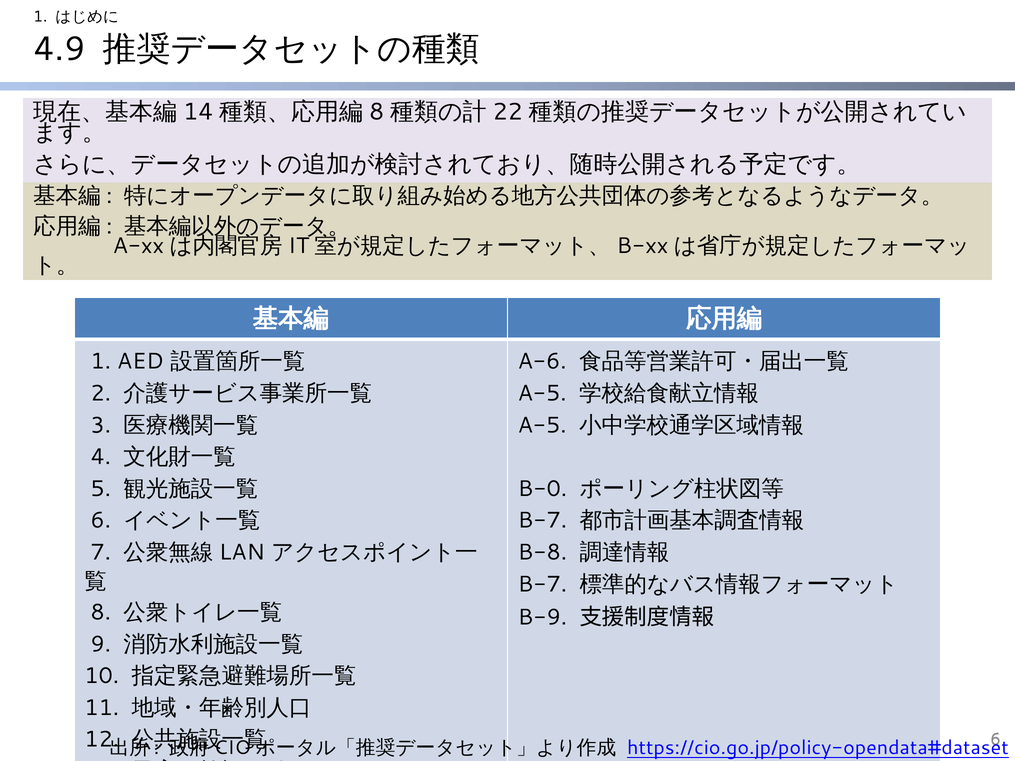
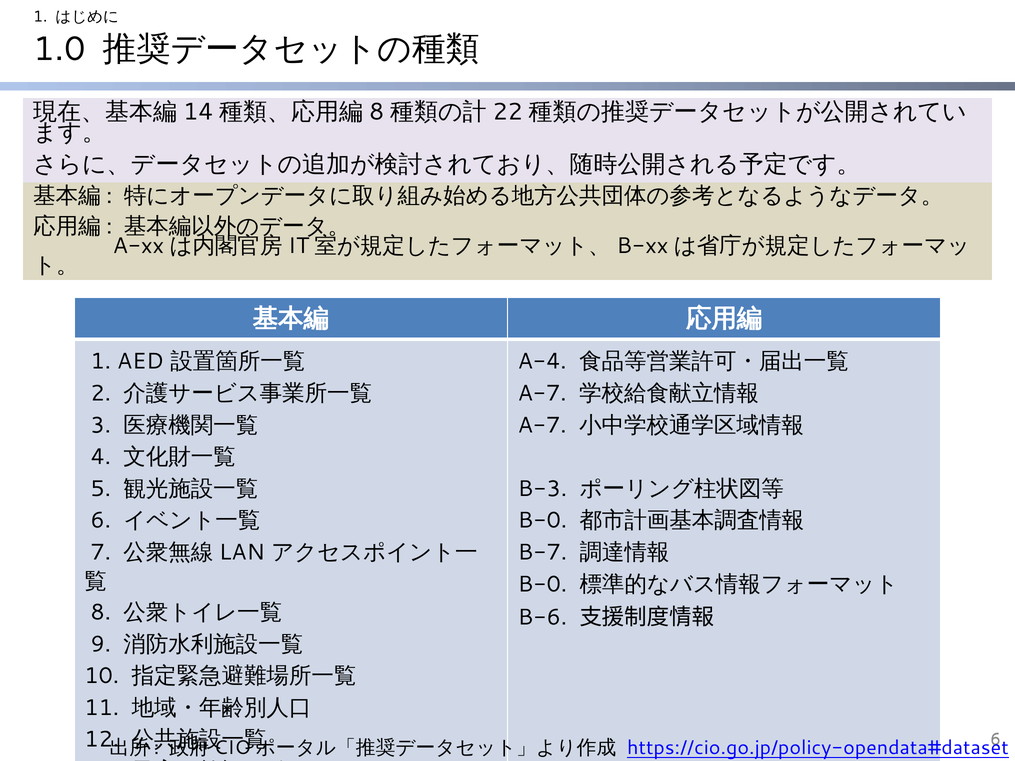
4.9: 4.9 -> 1.0
A-6: A-6 -> A-4
A-5 at (542, 393): A-5 -> A-7
A-5 at (542, 425): A-5 -> A-7
B-0: B-0 -> B-3
B-7 at (542, 521): B-7 -> B-0
B-8: B-8 -> B-7
B-7 at (542, 584): B-7 -> B-0
B-9: B-9 -> B-6
